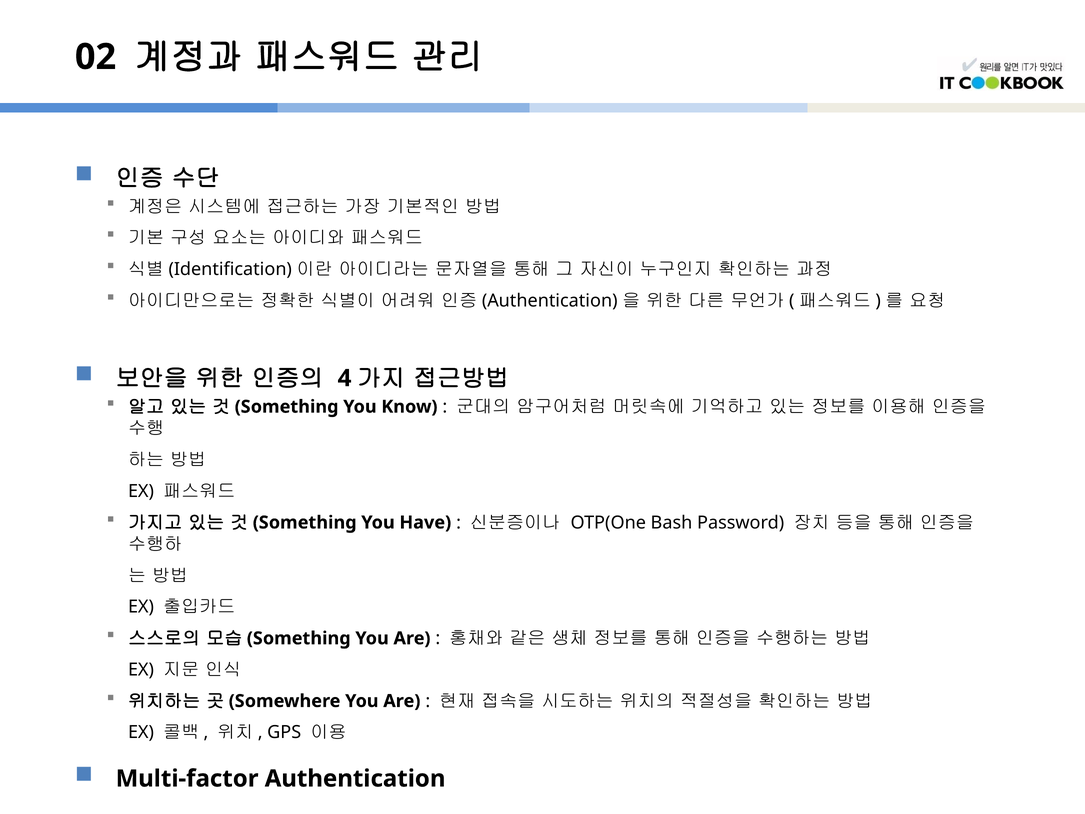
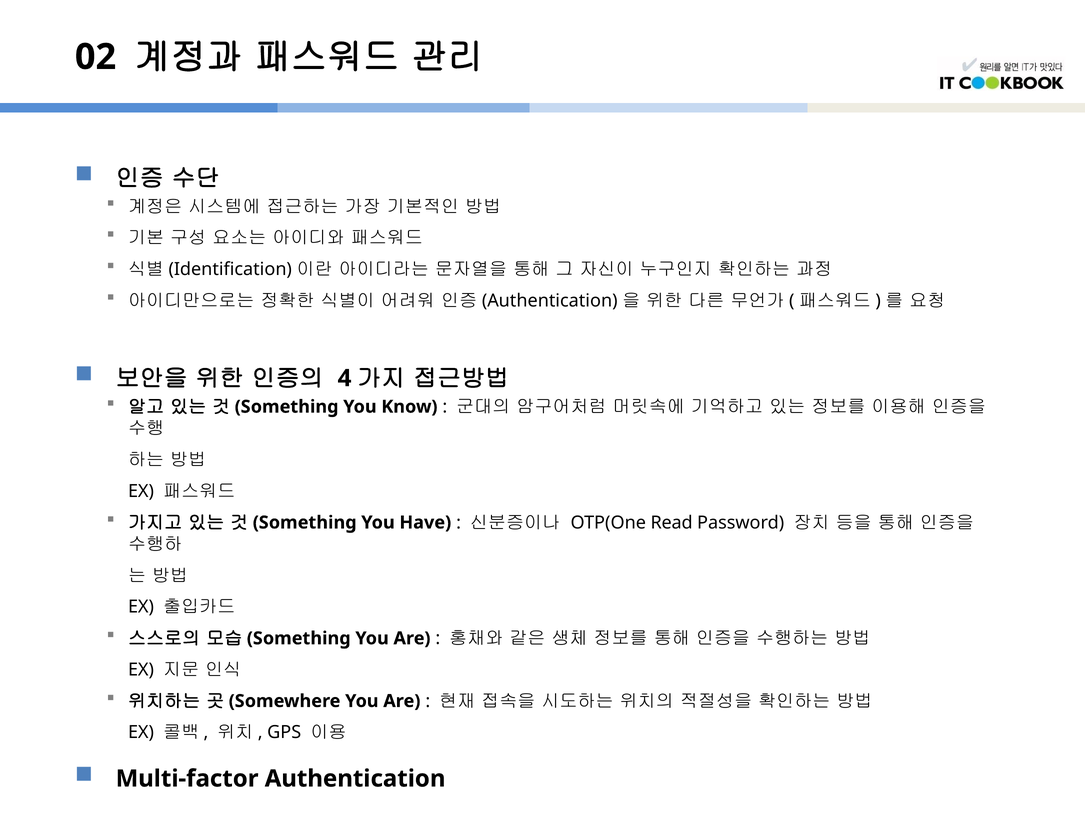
Bash: Bash -> Read
